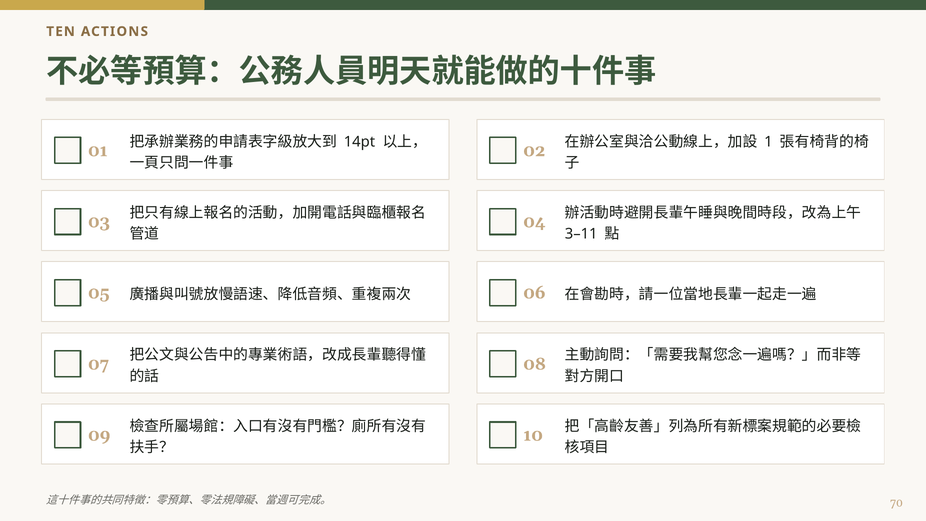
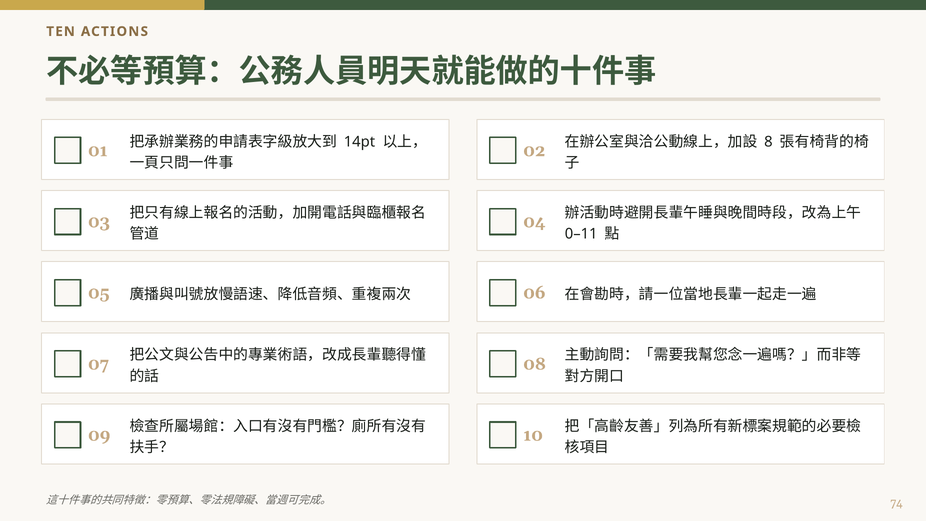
1: 1 -> 8
3–11: 3–11 -> 0–11
70: 70 -> 74
